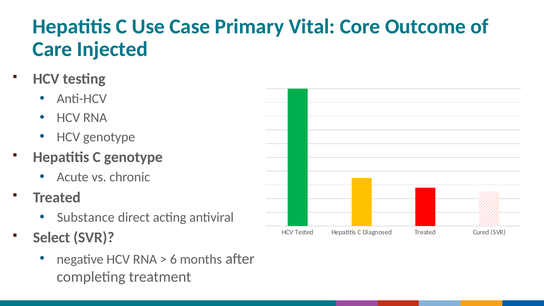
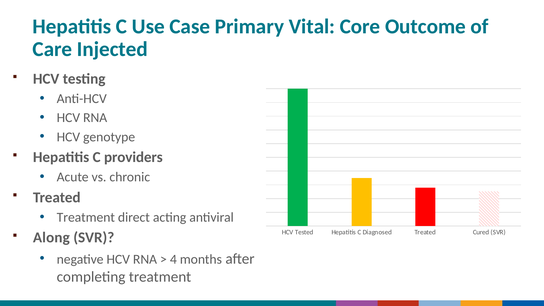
C genotype: genotype -> providers
Substance at (86, 217): Substance -> Treatment
Select: Select -> Along
6: 6 -> 4
